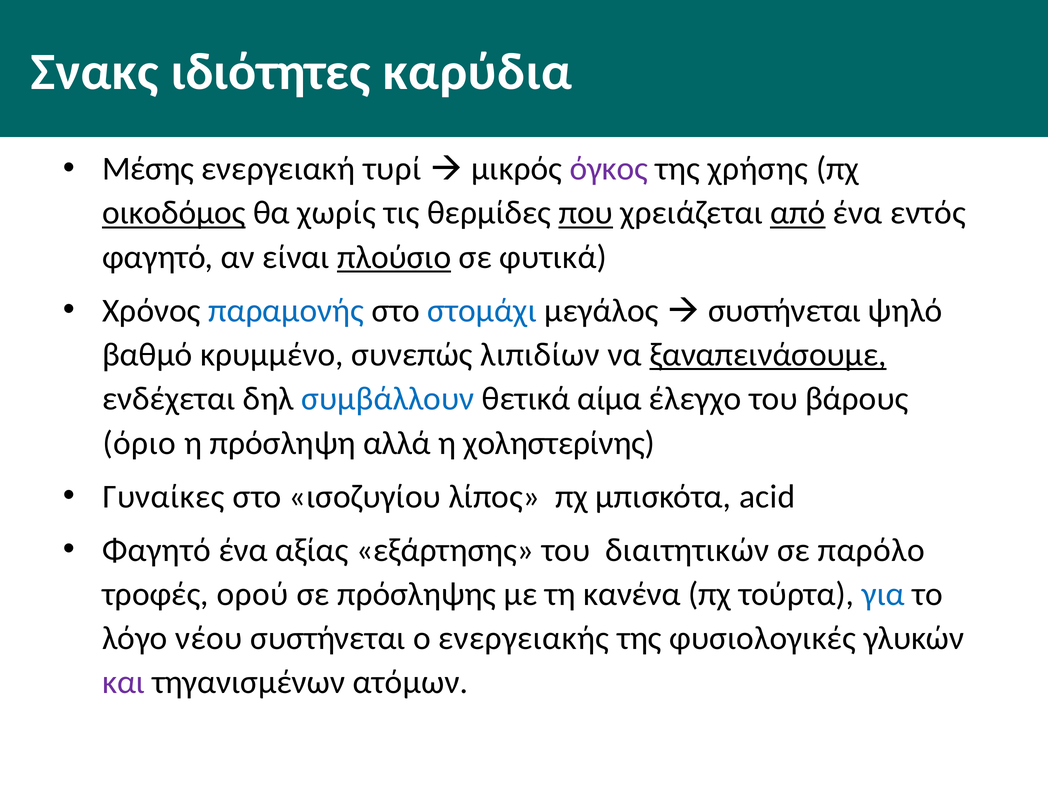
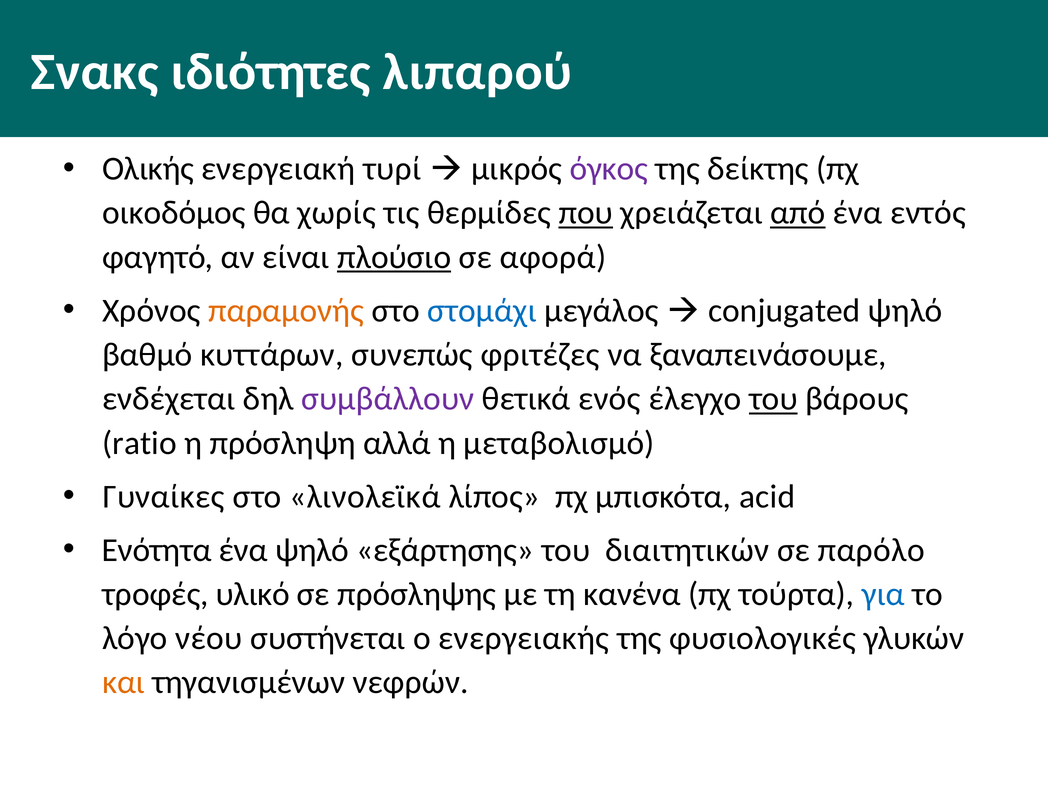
καρύδια: καρύδια -> λιπαρού
Μέσης: Μέσης -> Ολικής
χρήσης: χρήσης -> δείκτης
οικοδόμος underline: present -> none
φυτικά: φυτικά -> αφορά
παραμονής colour: blue -> orange
συστήνεται at (784, 311): συστήνεται -> conjugated
κρυμμένο: κρυμμένο -> κυττάρων
λιπιδίων: λιπιδίων -> φριτέζες
ξαναπεινάσουμε underline: present -> none
συμβάλλουν colour: blue -> purple
αίμα: αίμα -> ενός
του at (773, 399) underline: none -> present
όριο: όριο -> ratio
χοληστερίνης: χοληστερίνης -> μεταβολισμό
ισοζυγίου: ισοζυγίου -> λινολεϊκά
Φαγητό at (157, 550): Φαγητό -> Ενότητα
ένα αξίας: αξίας -> ψηλό
ορού: ορού -> υλικό
και colour: purple -> orange
ατόμων: ατόμων -> νεφρών
